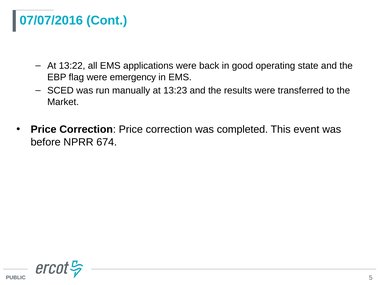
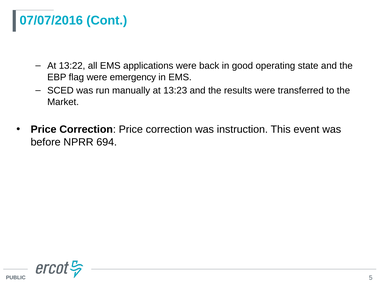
completed: completed -> instruction
674: 674 -> 694
